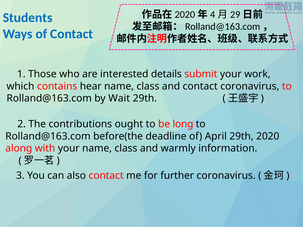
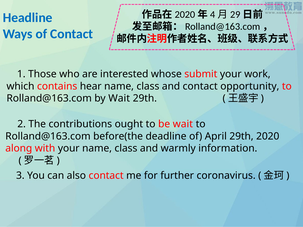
Students: Students -> Headline
details: details -> whose
contact coronavirus: coronavirus -> opportunity
be long: long -> wait
